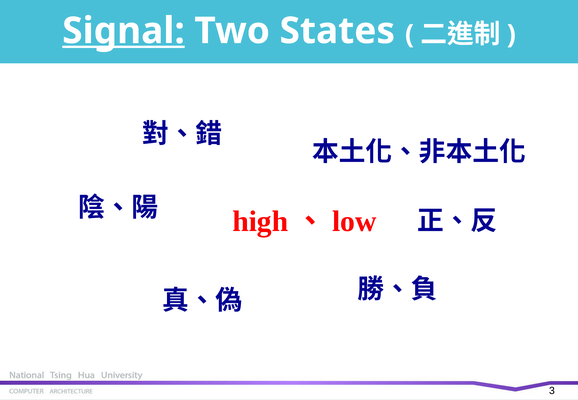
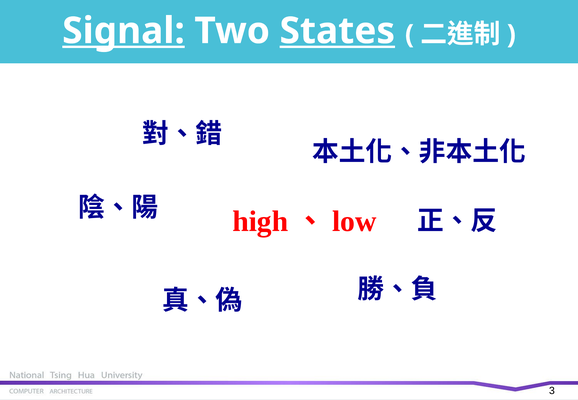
States underline: none -> present
